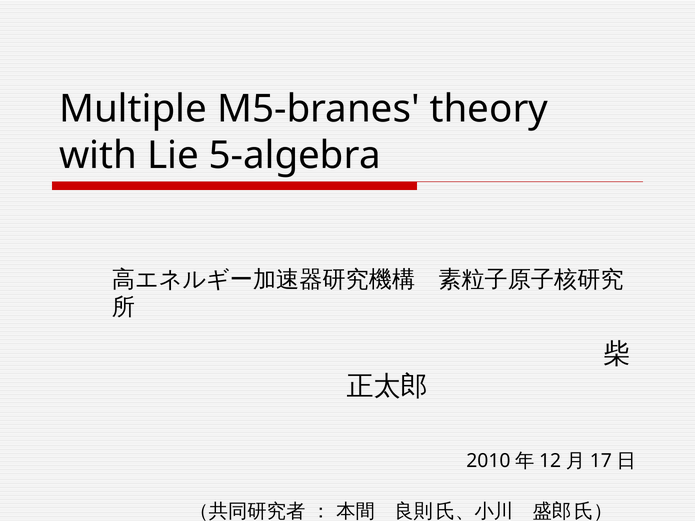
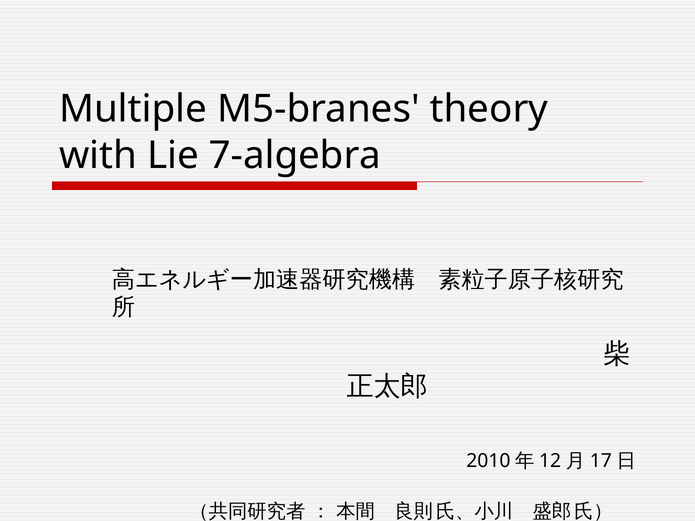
5-algebra: 5-algebra -> 7-algebra
